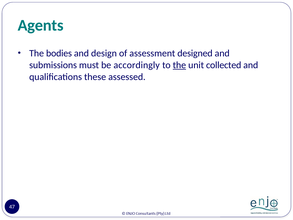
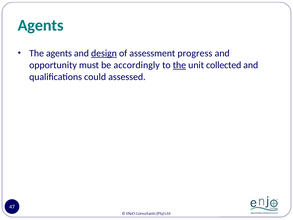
The bodies: bodies -> agents
design underline: none -> present
designed: designed -> progress
submissions: submissions -> opportunity
these: these -> could
